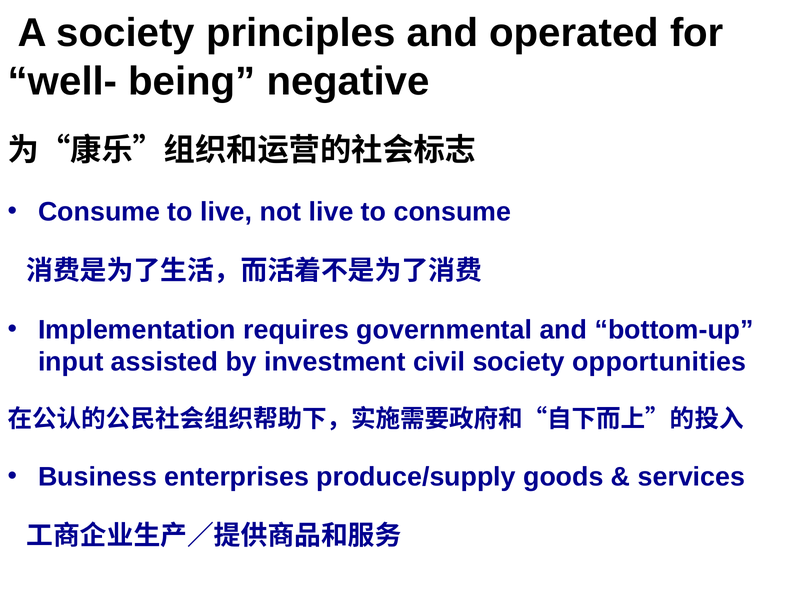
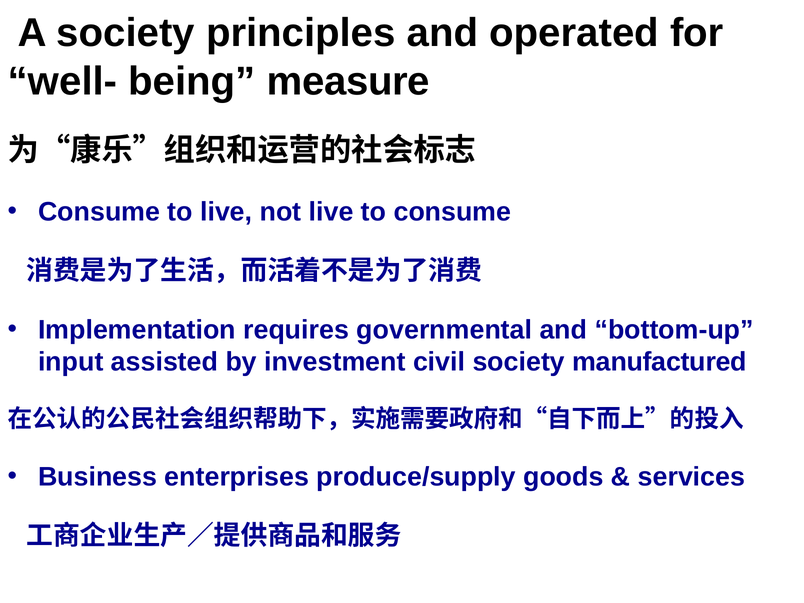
negative: negative -> measure
opportunities: opportunities -> manufactured
